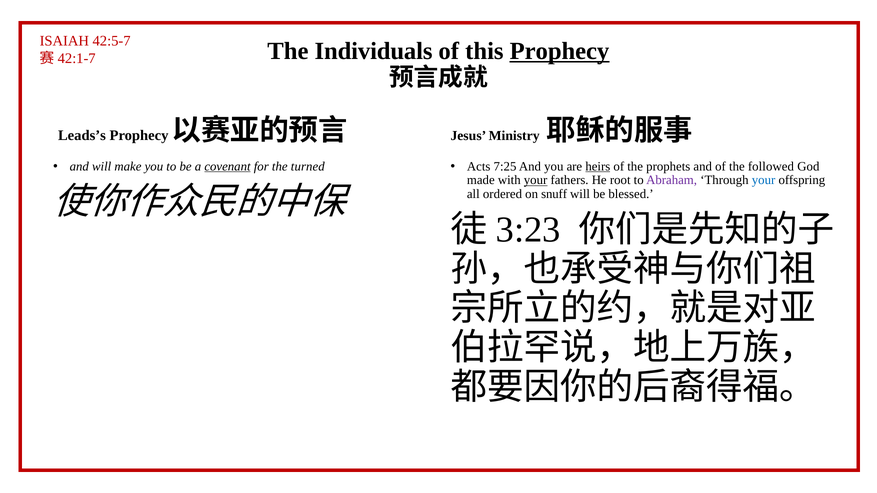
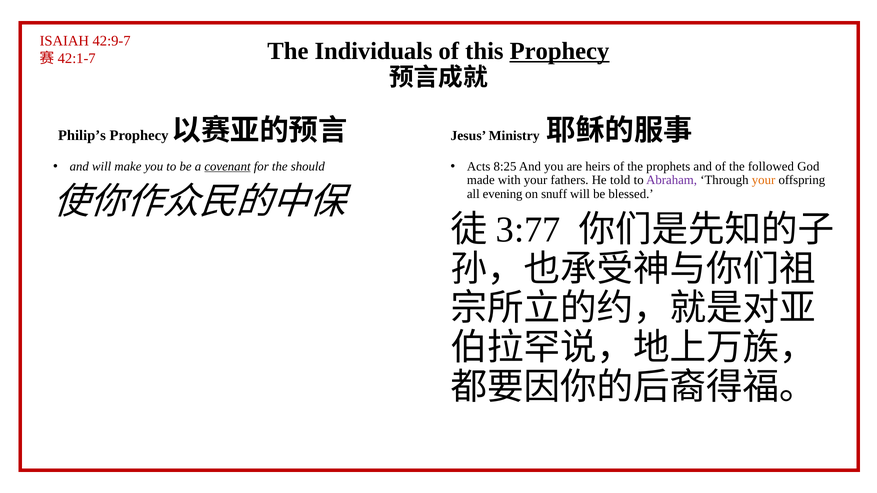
42:5-7: 42:5-7 -> 42:9-7
Leads’s: Leads’s -> Philip’s
turned: turned -> should
7:25: 7:25 -> 8:25
heirs underline: present -> none
your at (536, 180) underline: present -> none
root: root -> told
your at (764, 180) colour: blue -> orange
ordered: ordered -> evening
3:23: 3:23 -> 3:77
